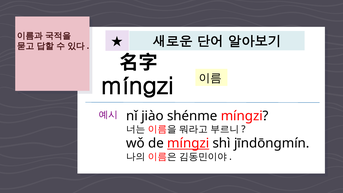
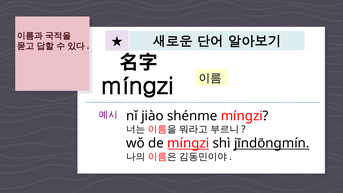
jīndōngmín underline: none -> present
